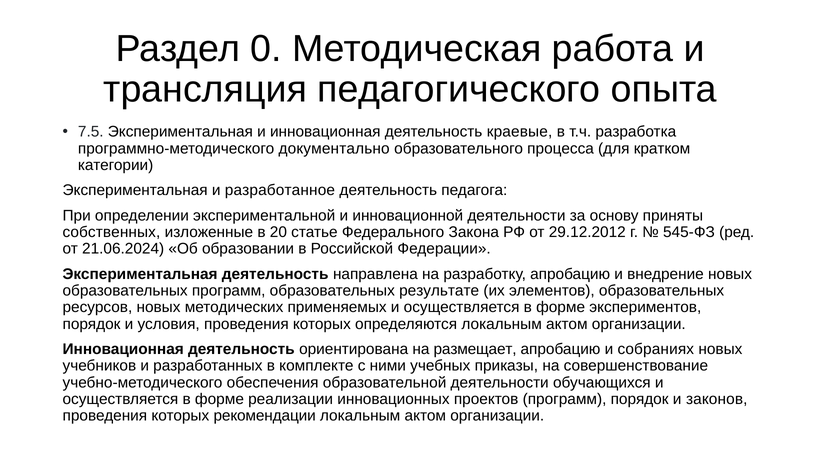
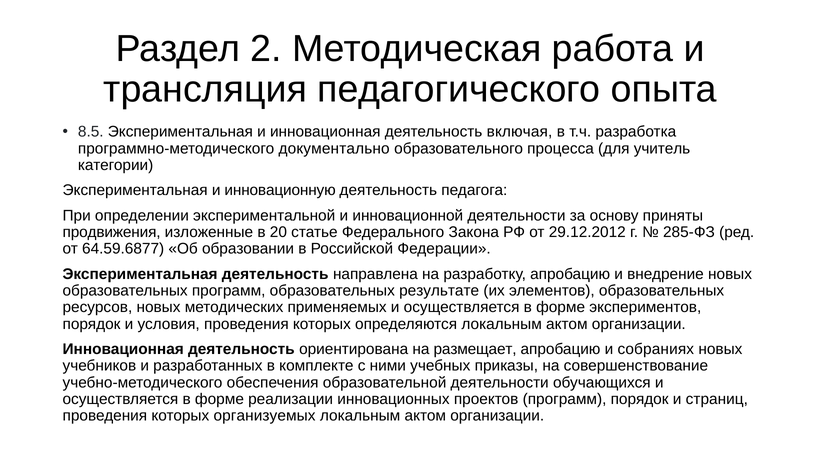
0: 0 -> 2
7.5: 7.5 -> 8.5
краевые: краевые -> включая
кратком: кратком -> учитель
разработанное: разработанное -> инновационную
собственных: собственных -> продвижения
545-ФЗ: 545-ФЗ -> 285-ФЗ
21.06.2024: 21.06.2024 -> 64.59.6877
законов: законов -> страниц
рекомендации: рекомендации -> организуемых
